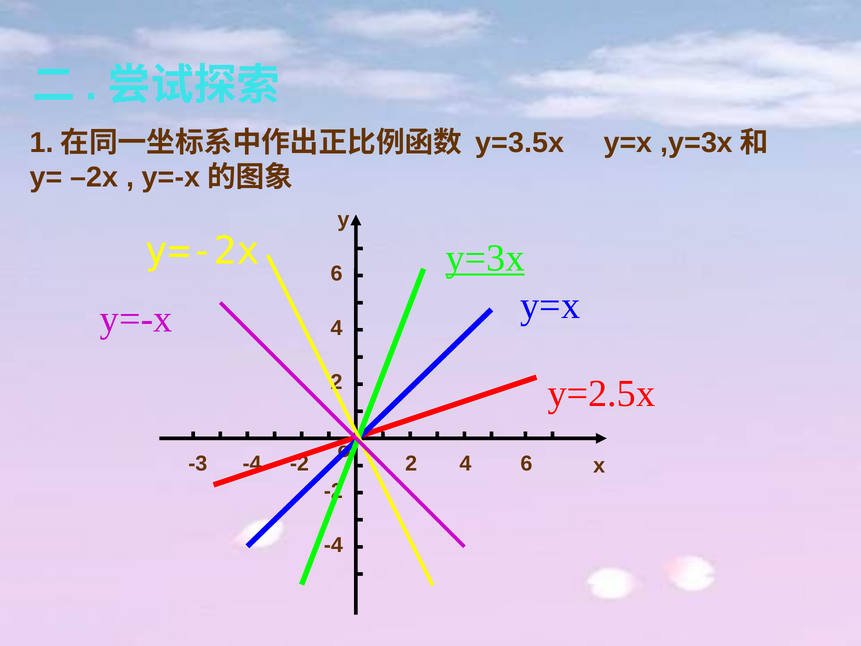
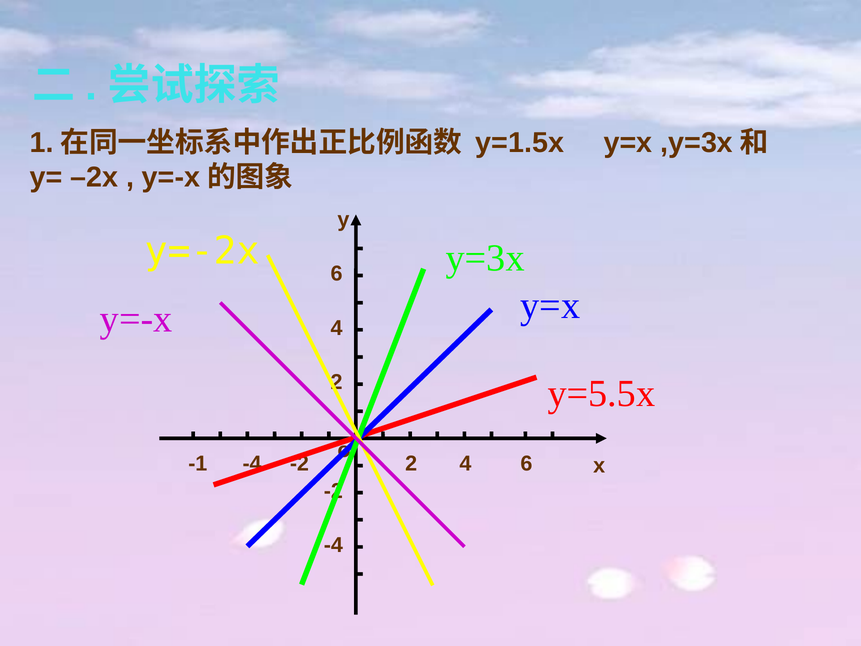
y=3.5x: y=3.5x -> y=1.5x
y=3x underline: present -> none
y=2.5x: y=2.5x -> y=5.5x
-3: -3 -> -1
